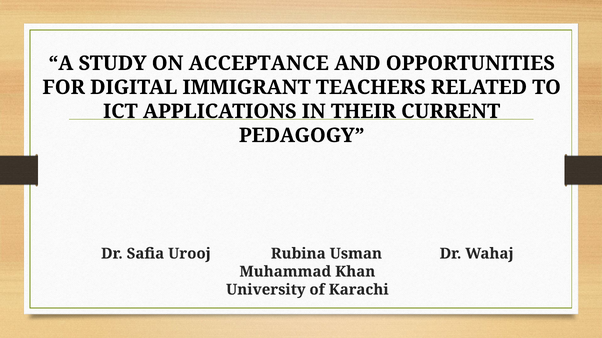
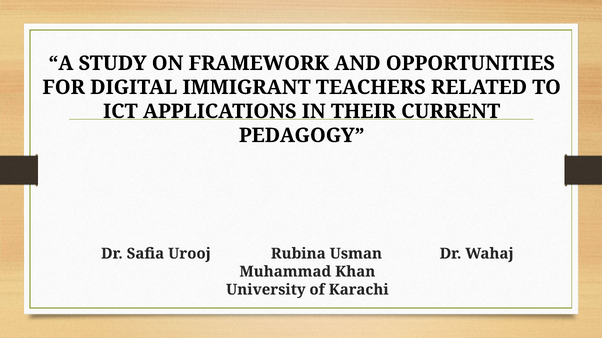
ACCEPTANCE: ACCEPTANCE -> FRAMEWORK
